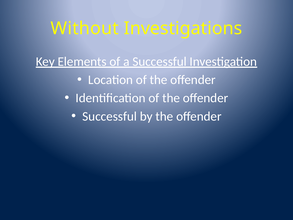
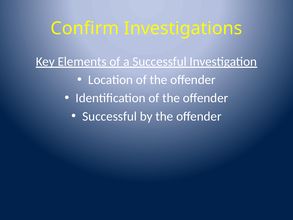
Without: Without -> Confirm
